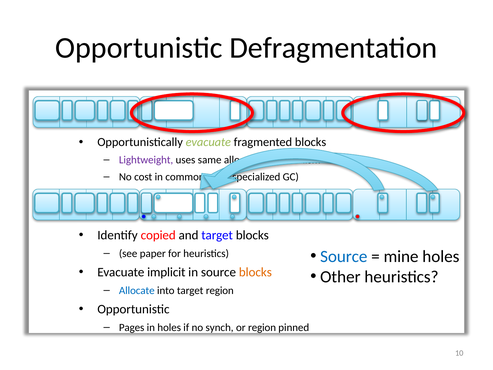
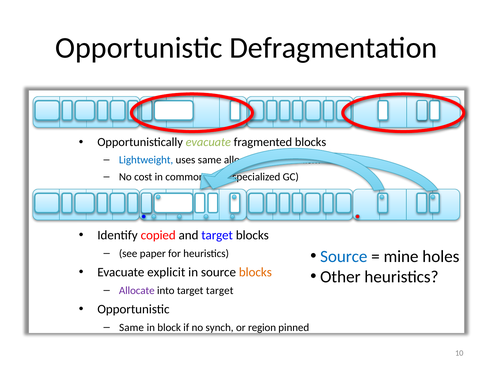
Lightweight colour: purple -> blue
implicit: implicit -> explicit
Allocate colour: blue -> purple
target region: region -> target
Pages at (132, 327): Pages -> Same
in holes: holes -> block
